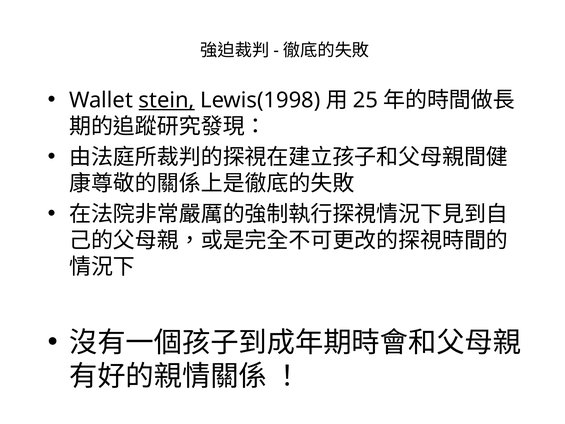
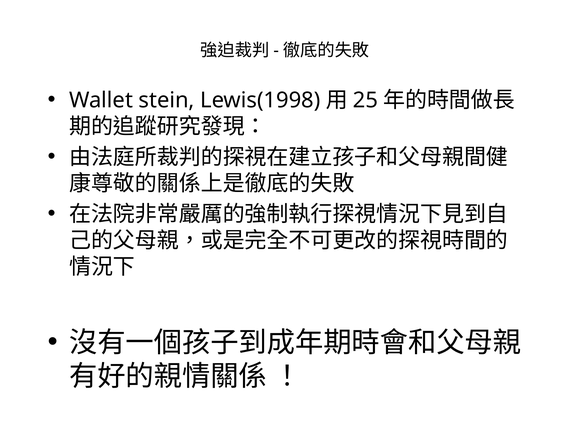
stein underline: present -> none
